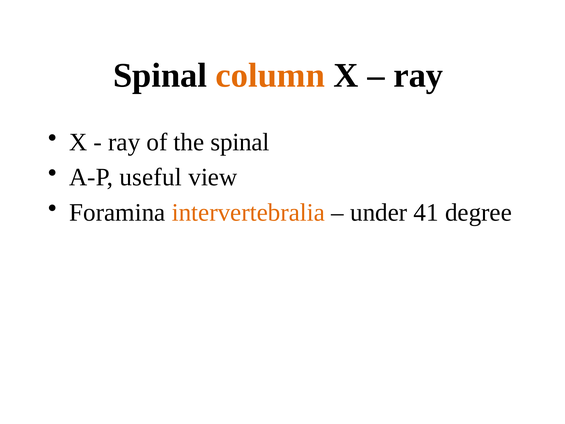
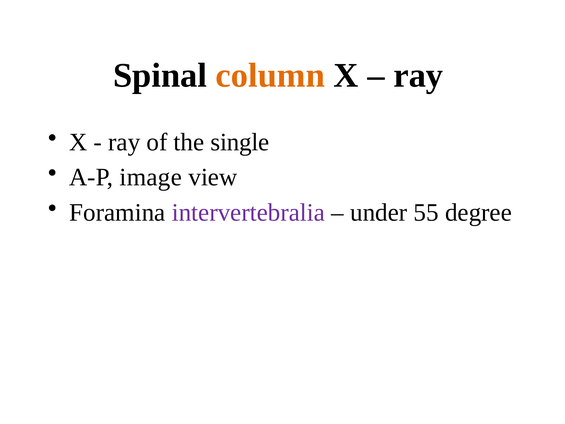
the spinal: spinal -> single
useful: useful -> image
intervertebralia colour: orange -> purple
41: 41 -> 55
